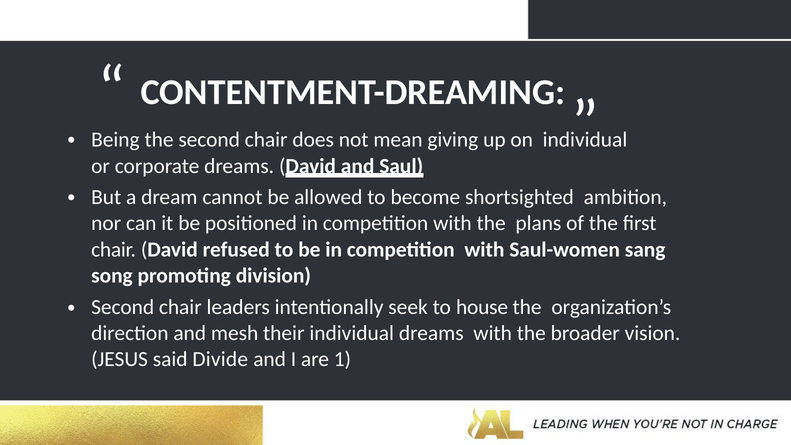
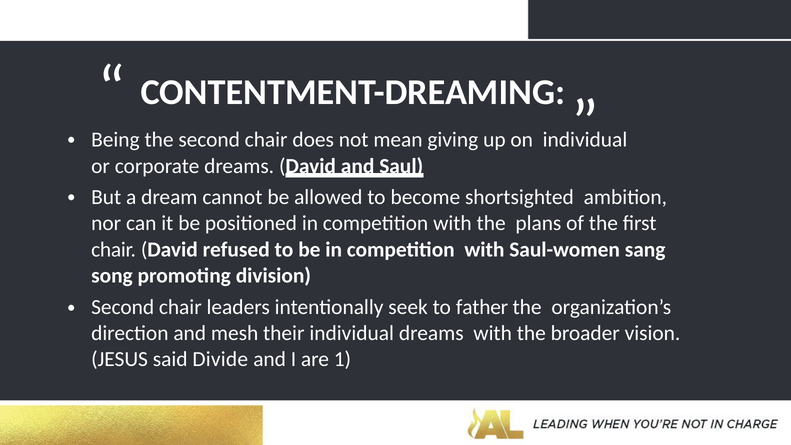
house: house -> father
